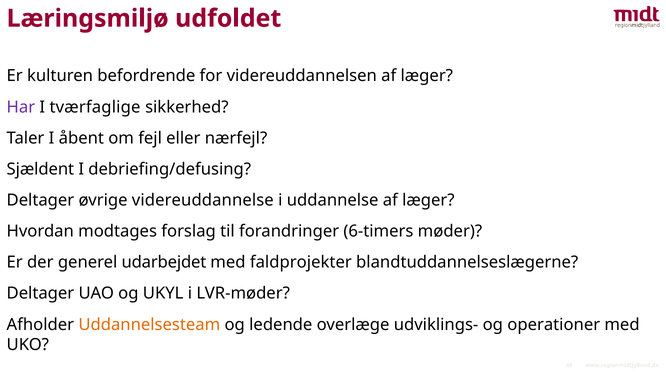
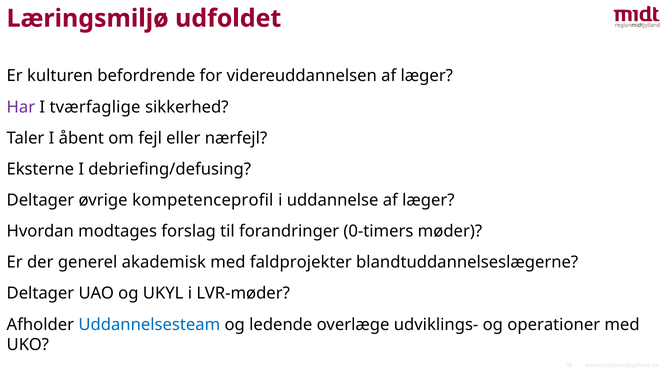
Sjældent: Sjældent -> Eksterne
videreuddannelse: videreuddannelse -> kompetenceprofil
6-timers: 6-timers -> 0-timers
udarbejdet: udarbejdet -> akademisk
Uddannelsesteam colour: orange -> blue
